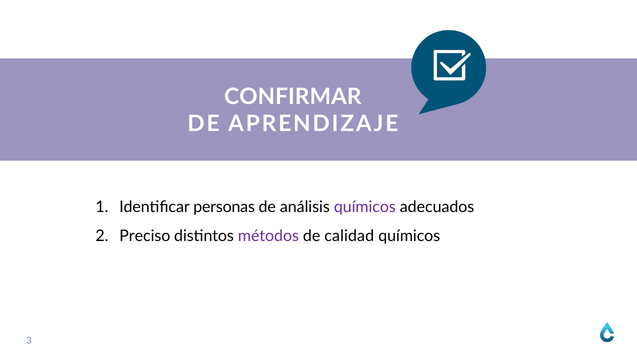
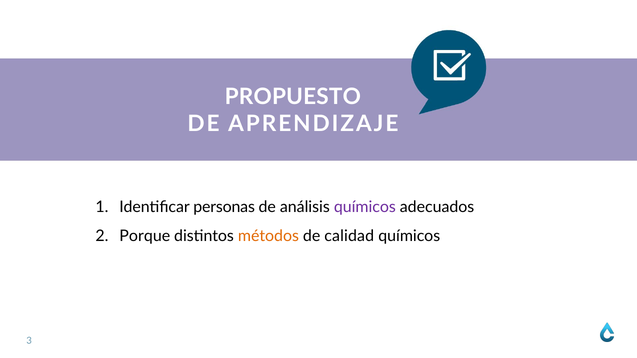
CONFIRMAR: CONFIRMAR -> PROPUESTO
Preciso: Preciso -> Porque
métodos colour: purple -> orange
